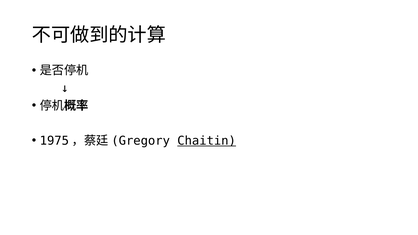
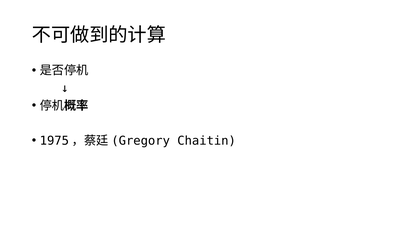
Chaitin underline: present -> none
